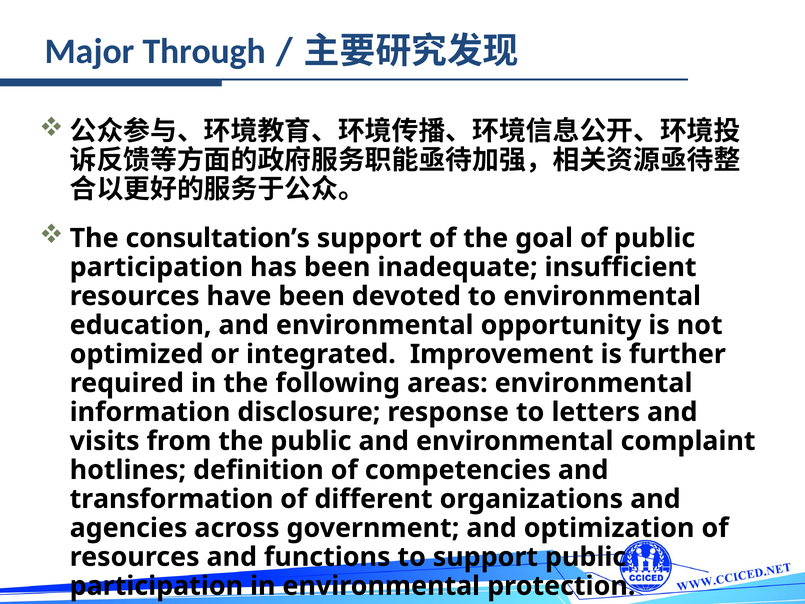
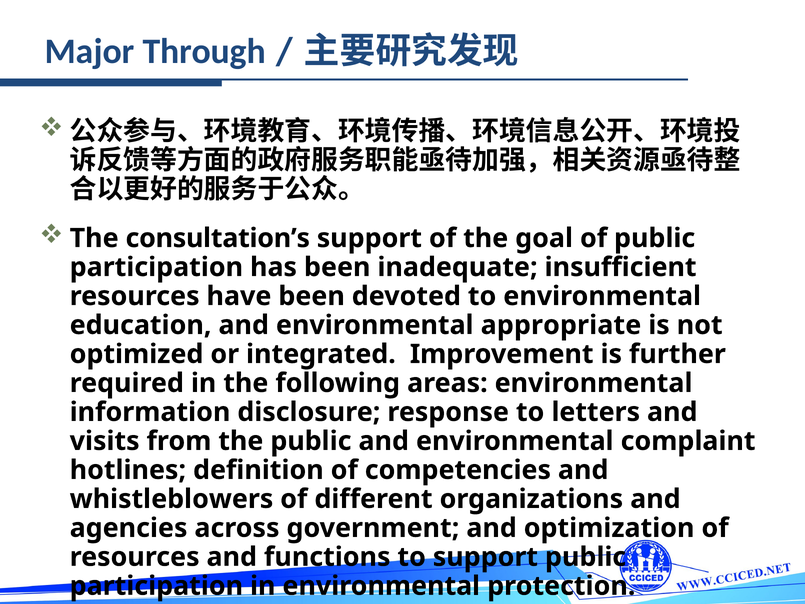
opportunity: opportunity -> appropriate
transformation: transformation -> whistleblowers
